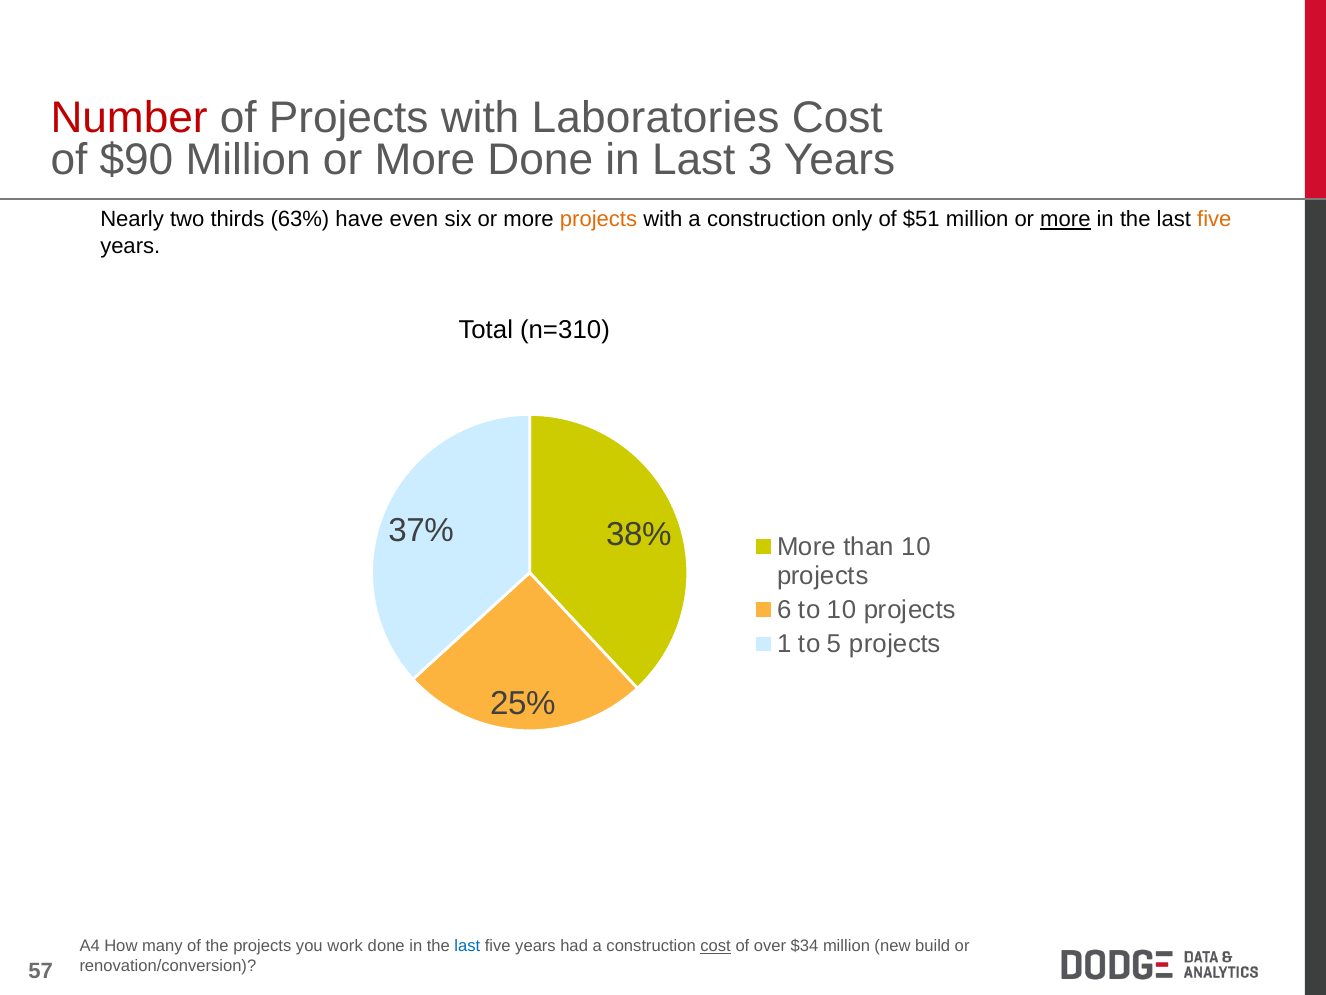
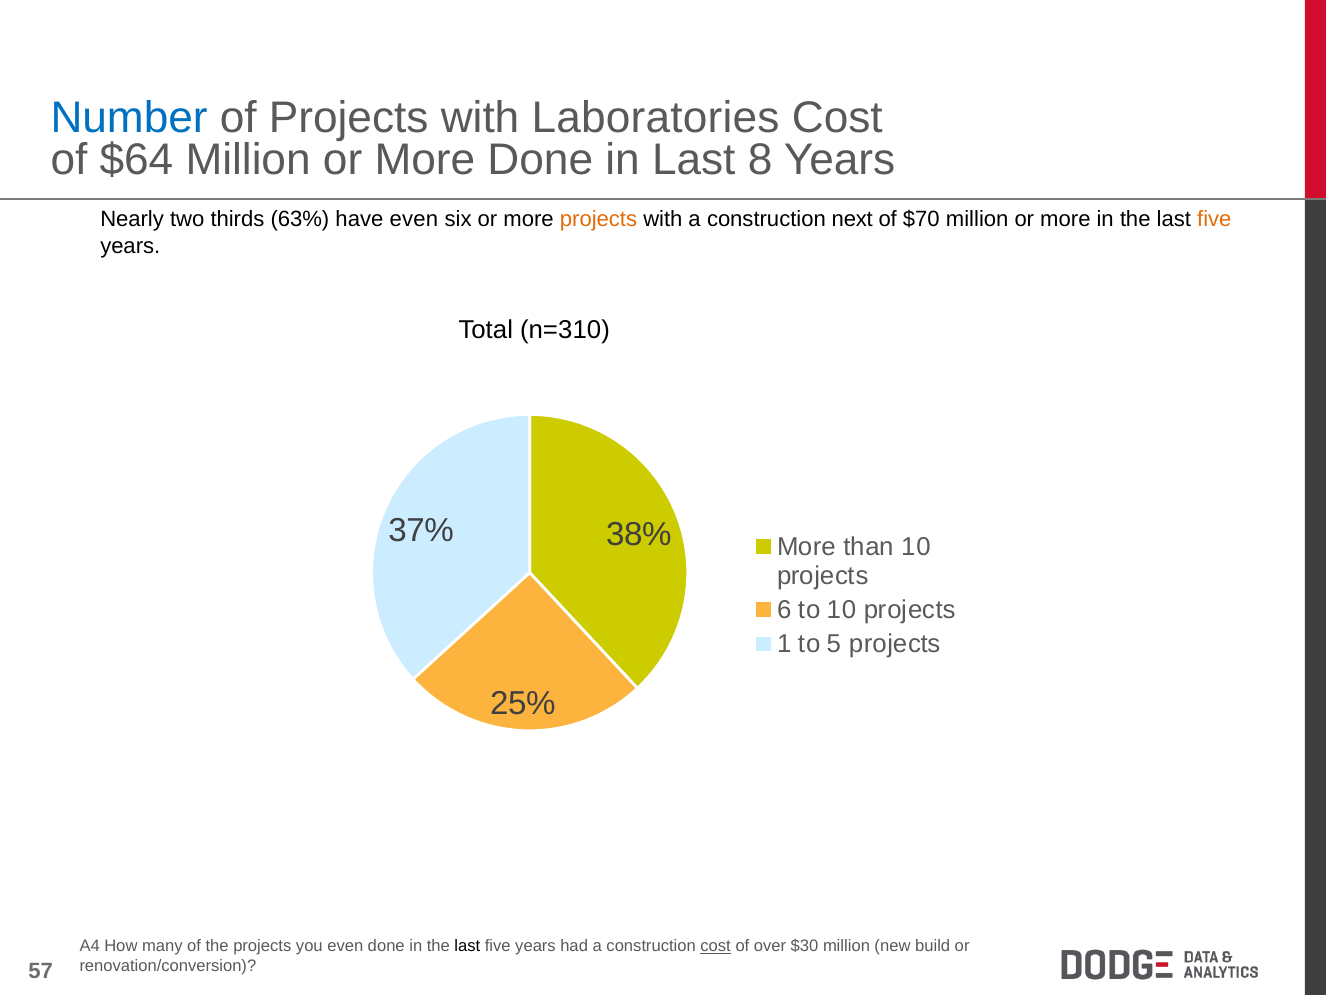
Number colour: red -> blue
$90: $90 -> $64
3: 3 -> 8
only: only -> next
$51: $51 -> $70
more at (1065, 219) underline: present -> none
you work: work -> even
last at (467, 946) colour: blue -> black
$34: $34 -> $30
